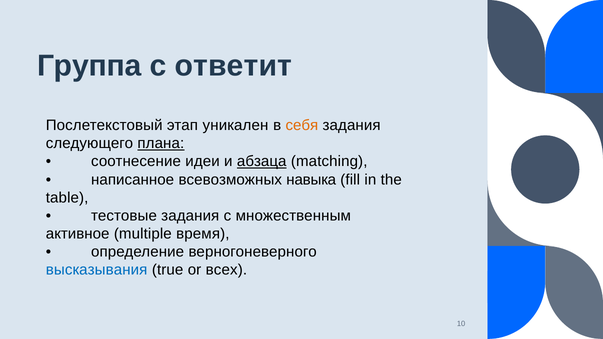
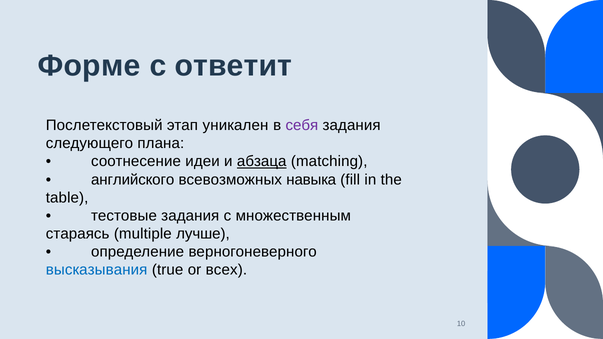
Группа: Группа -> Форме
себя colour: orange -> purple
плана underline: present -> none
написанное: написанное -> английского
активное: активное -> стараясь
время: время -> лучше
